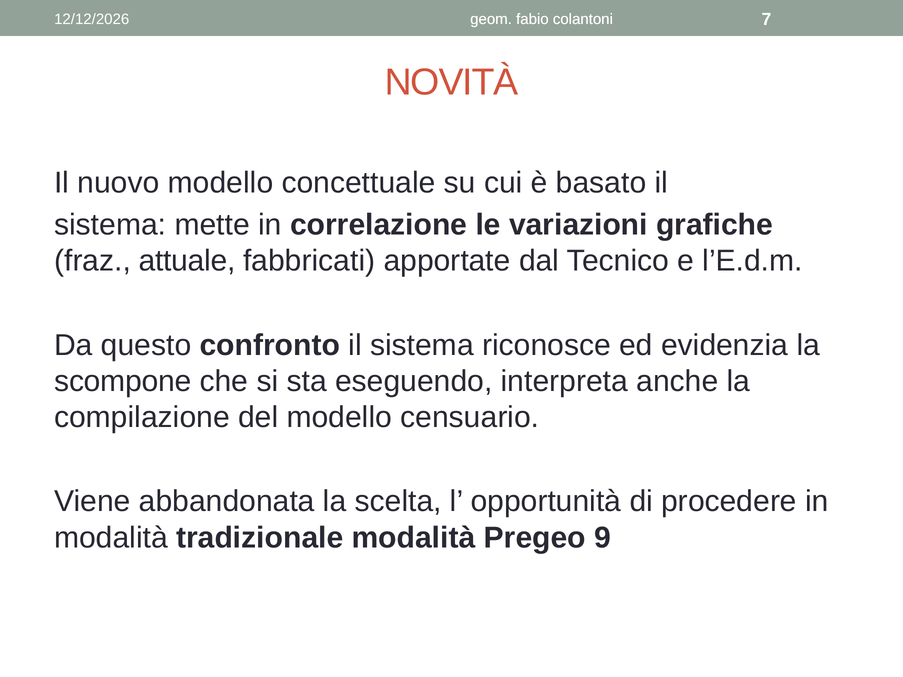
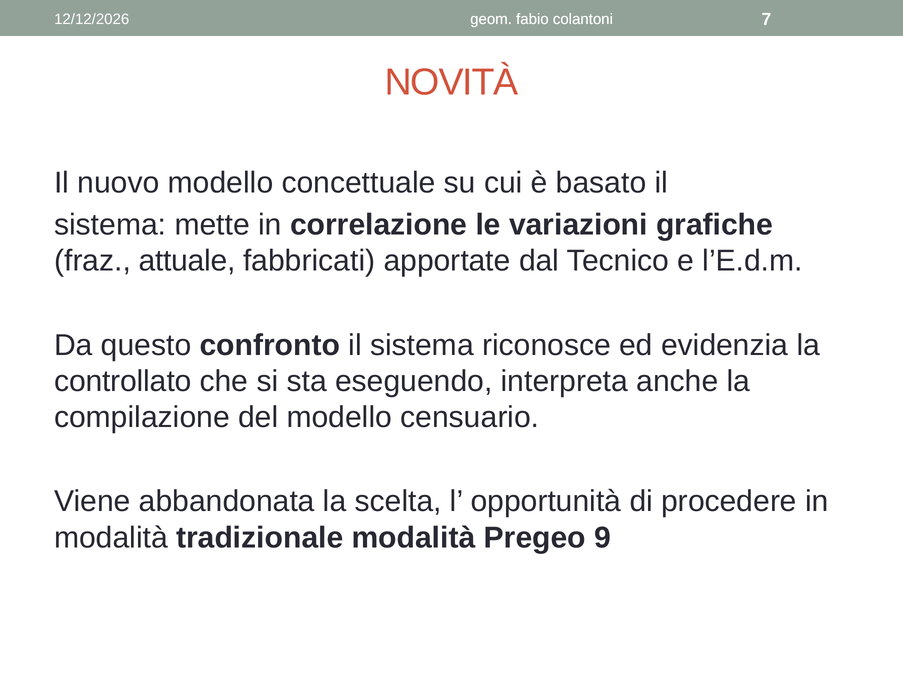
scompone: scompone -> controllato
